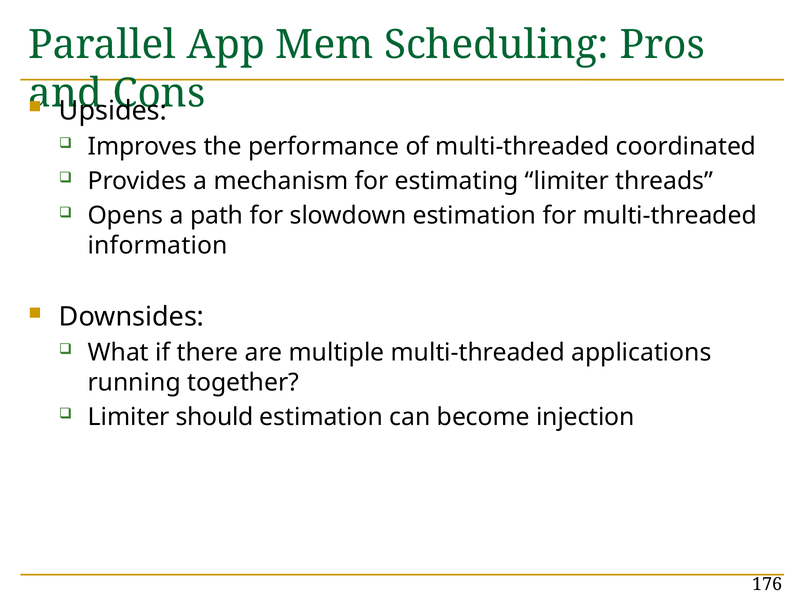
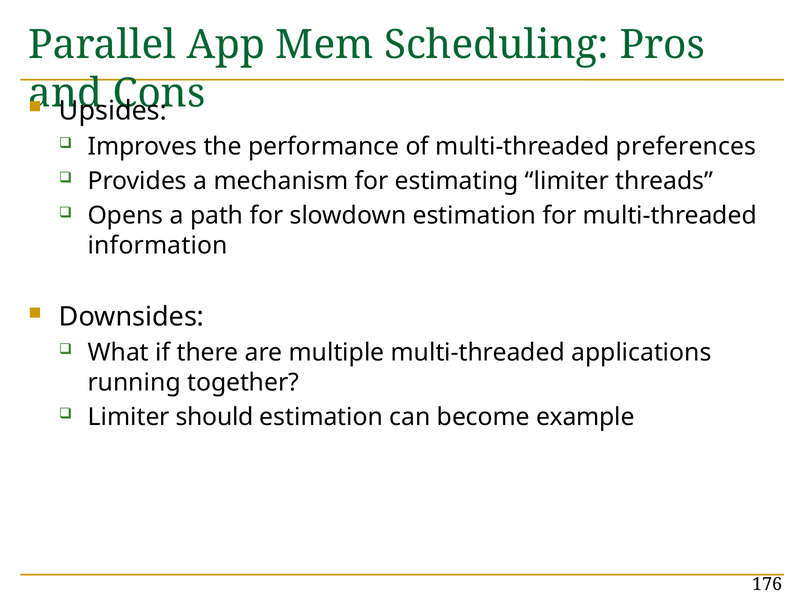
coordinated: coordinated -> preferences
injection: injection -> example
